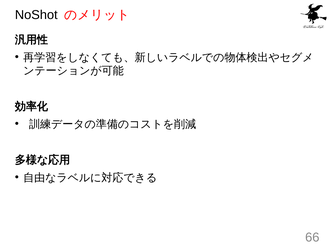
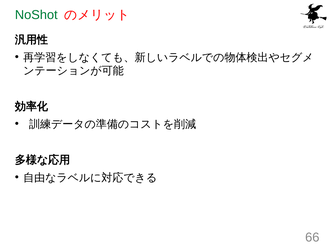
NoShot colour: black -> green
